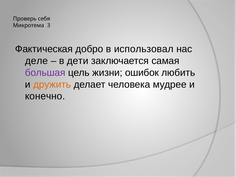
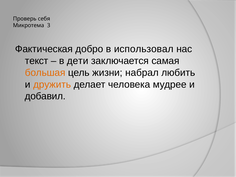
деле: деле -> текст
большая colour: purple -> orange
ошибок: ошибок -> набрал
конечно: конечно -> добавил
